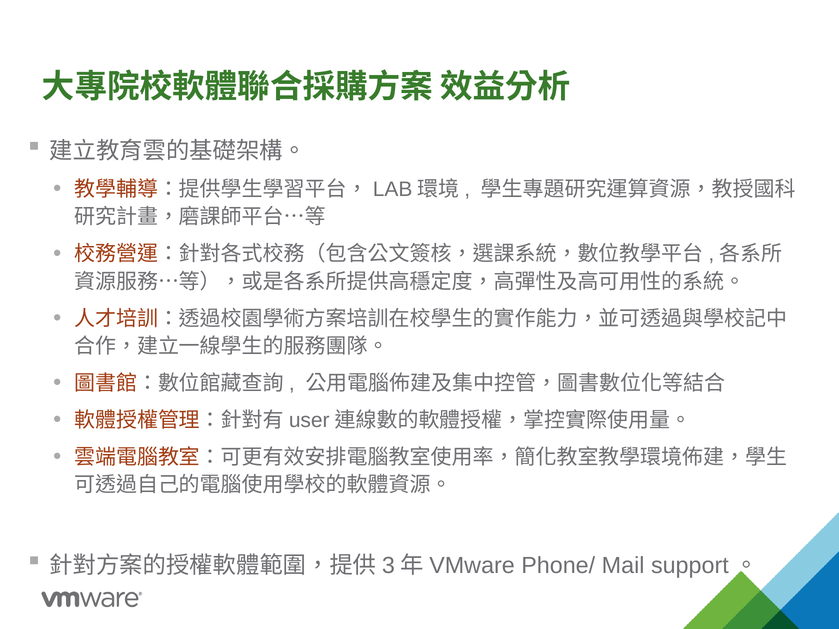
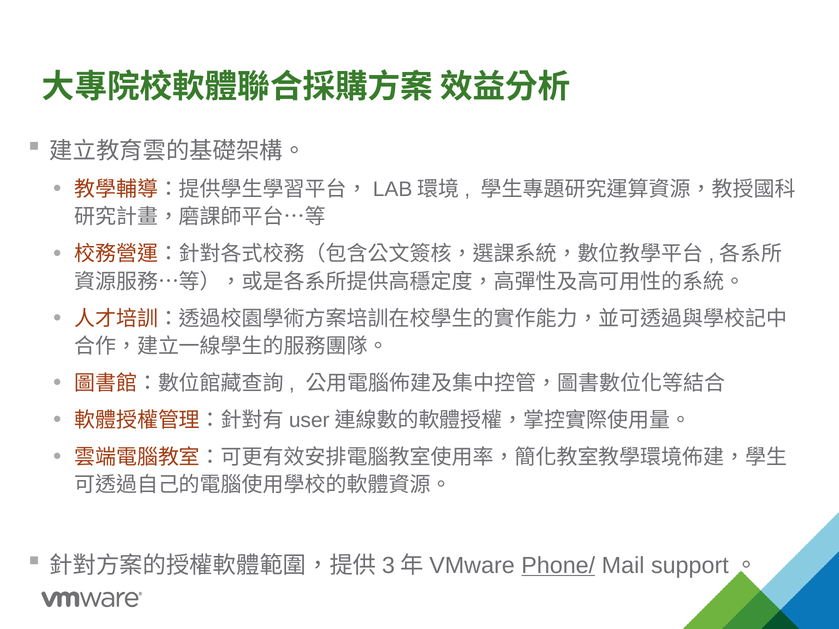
Phone/ underline: none -> present
